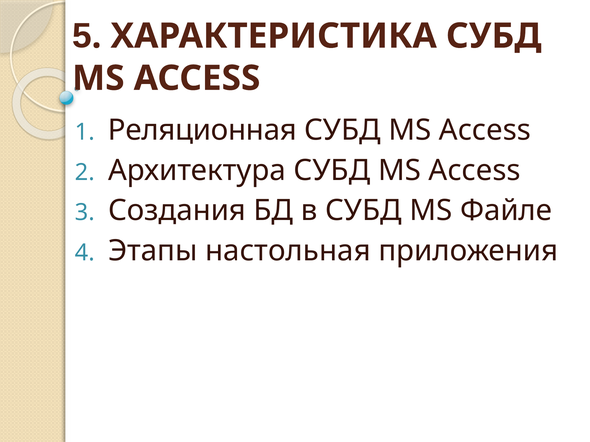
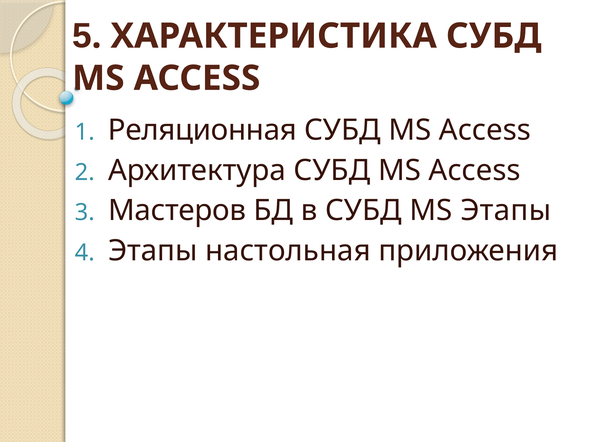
Создания: Создания -> Мастеров
MS Файле: Файле -> Этапы
